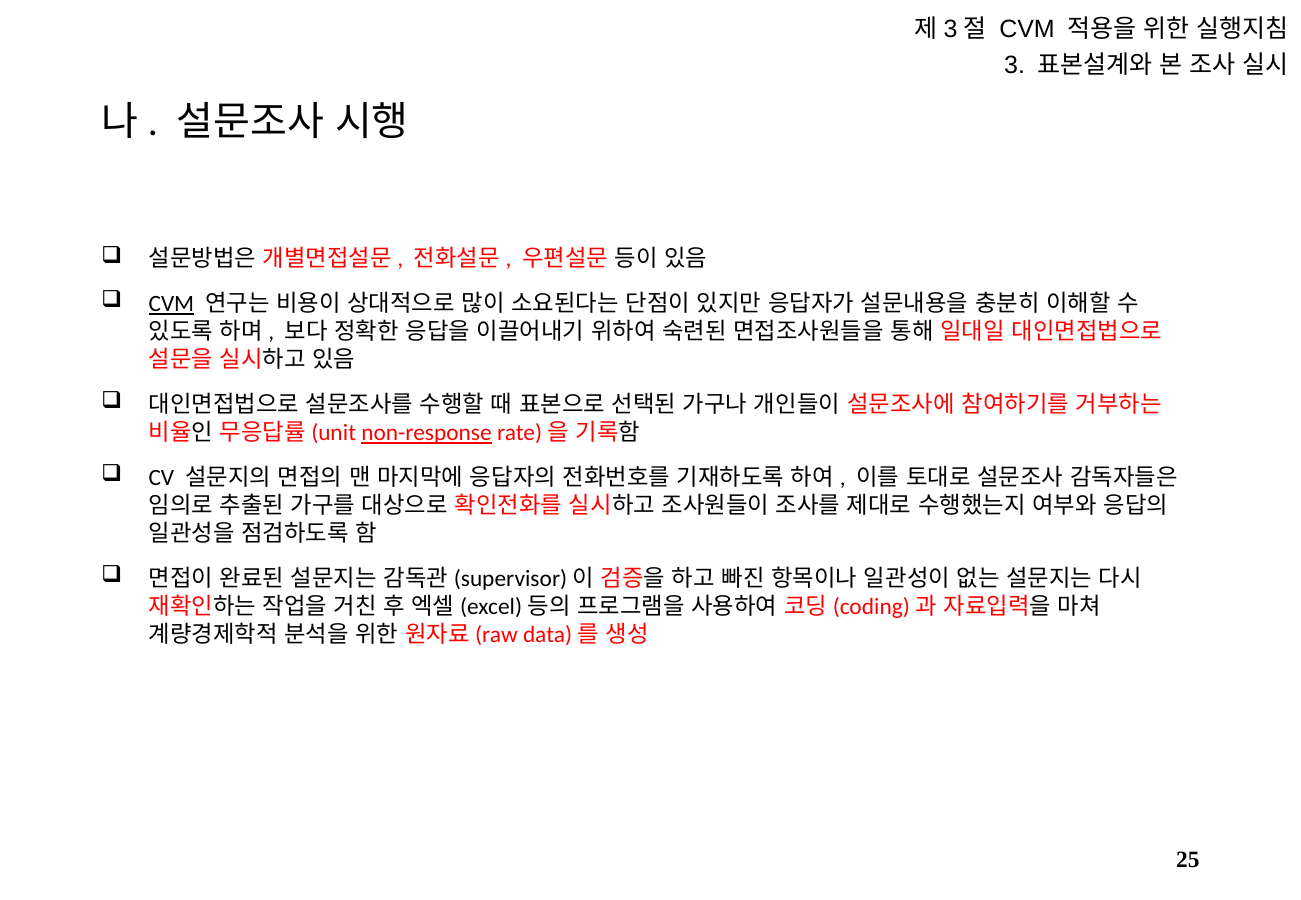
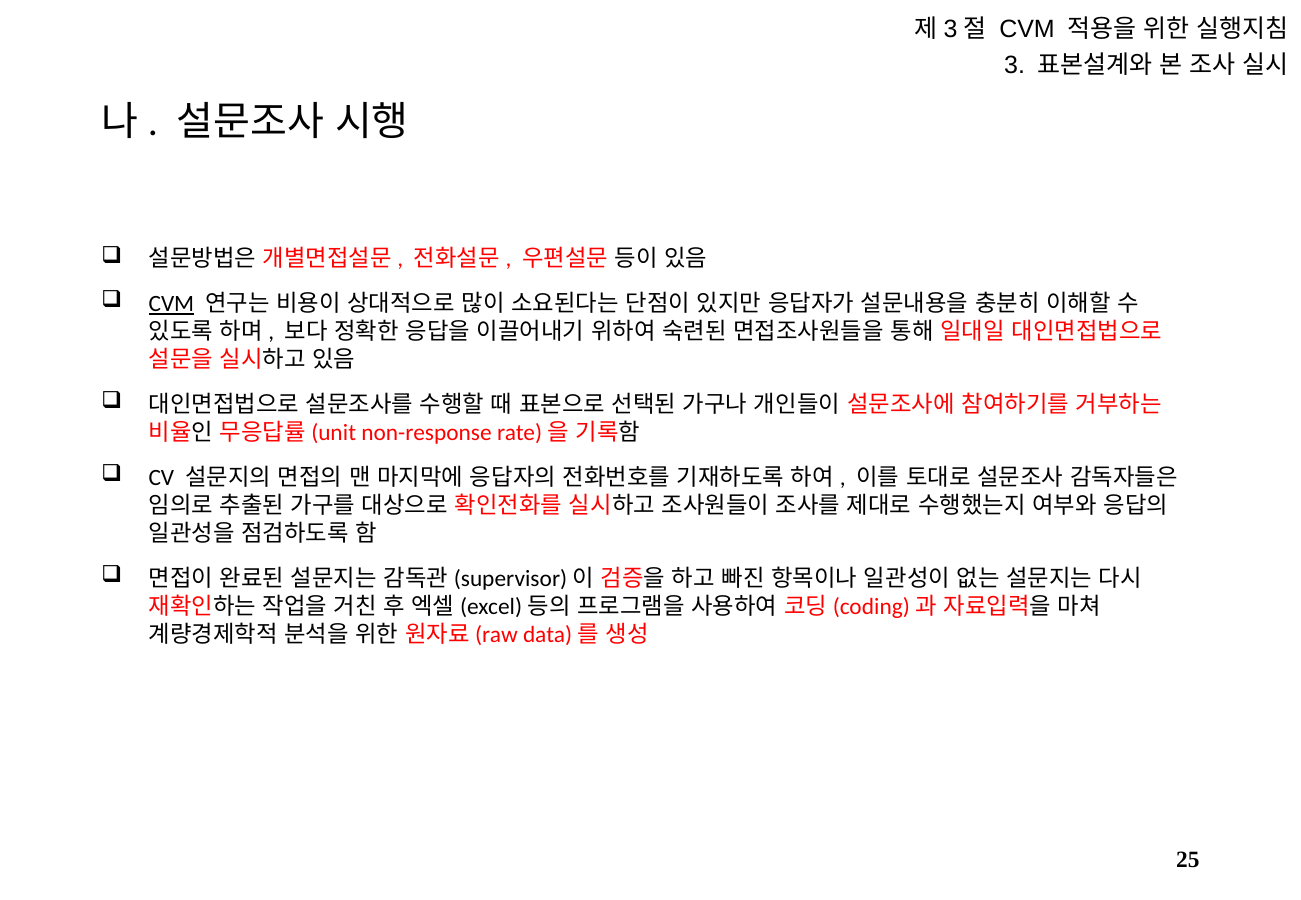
non-response underline: present -> none
